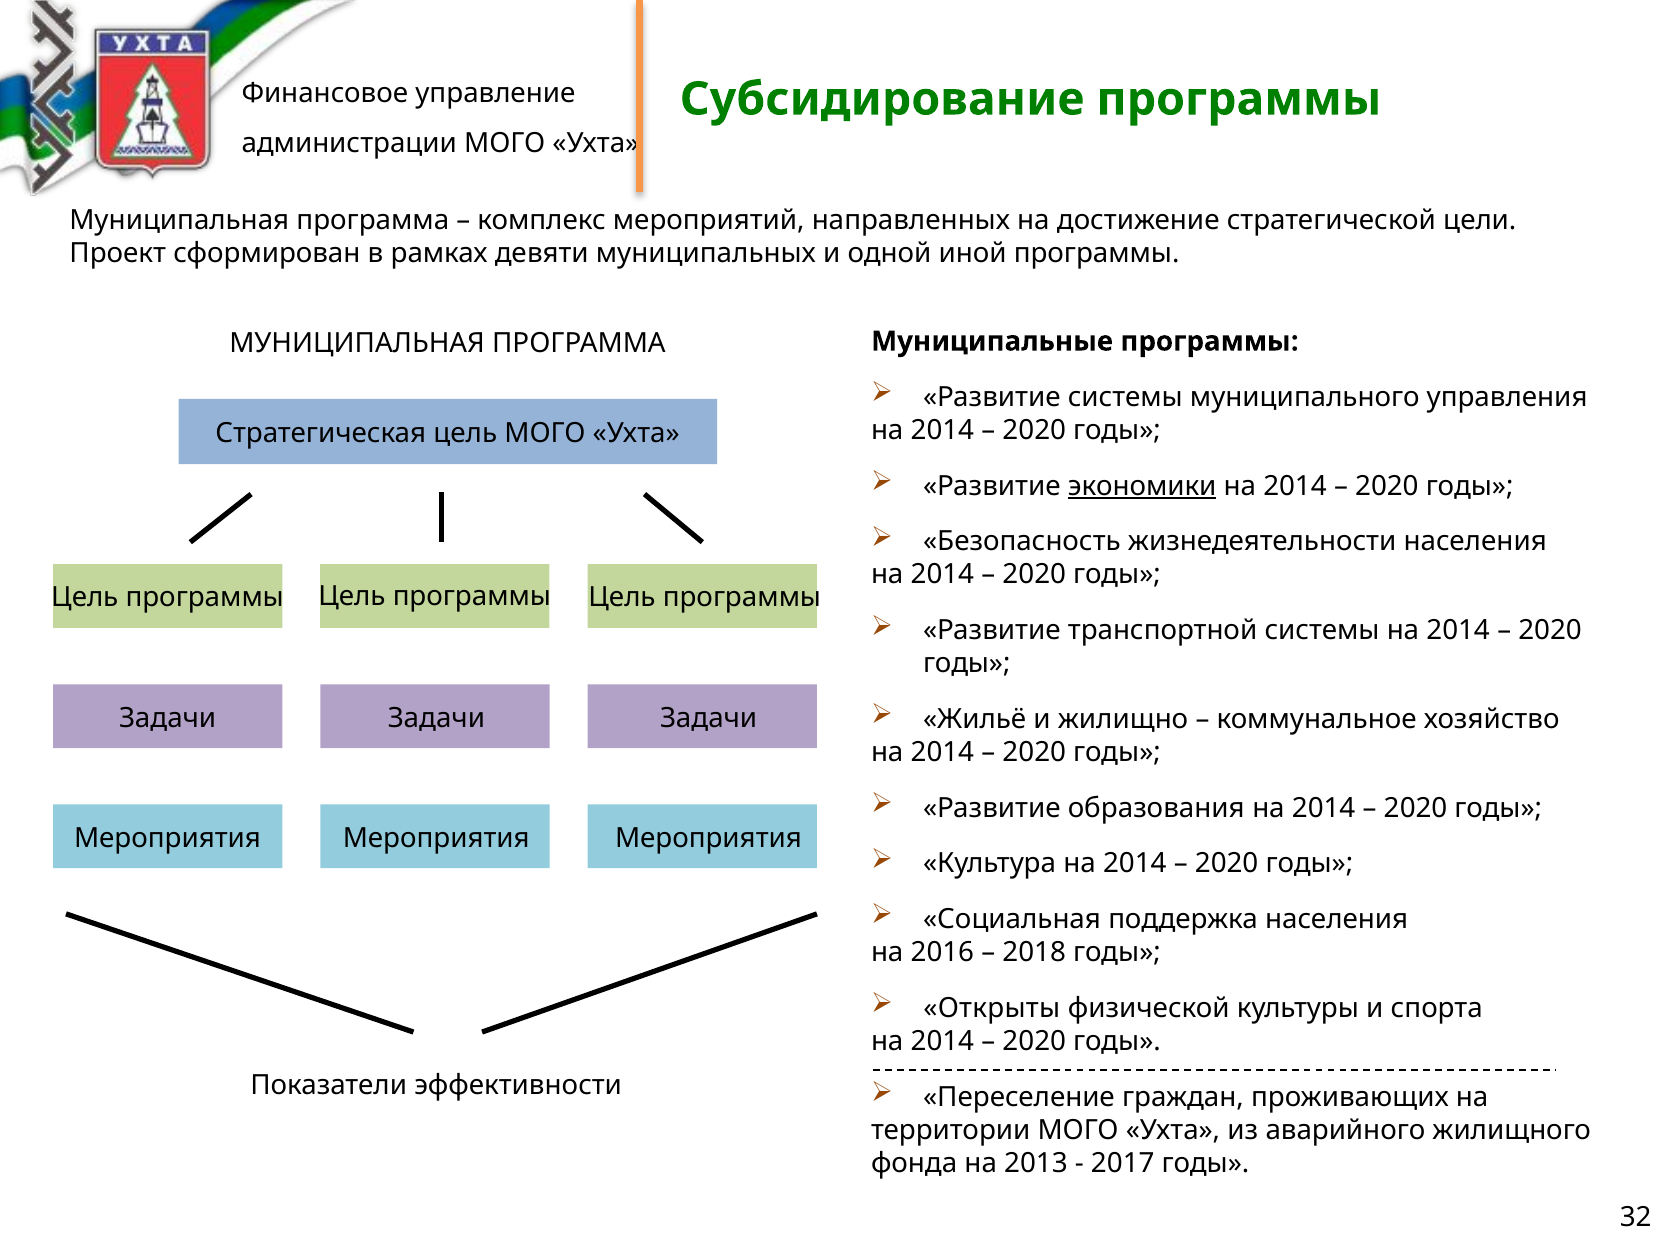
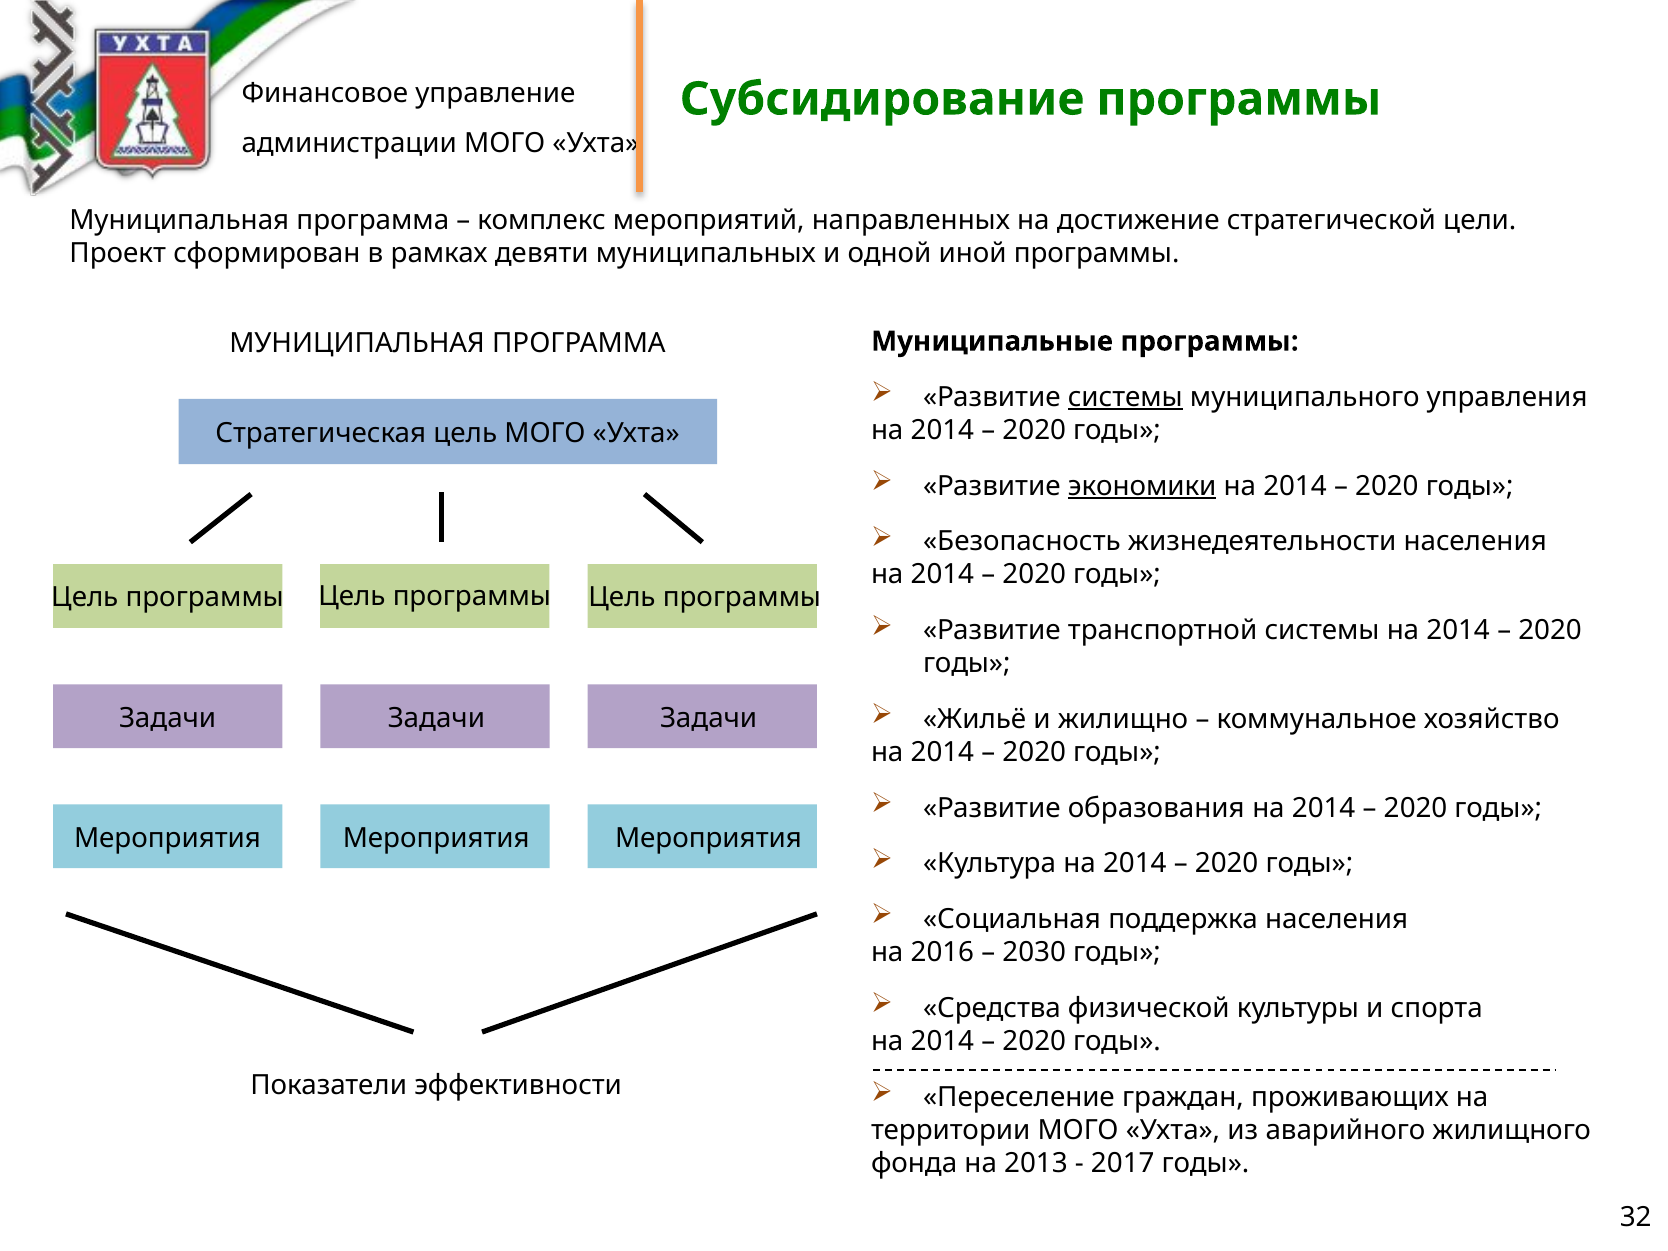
системы at (1125, 397) underline: none -> present
2018: 2018 -> 2030
Открыты: Открыты -> Средства
